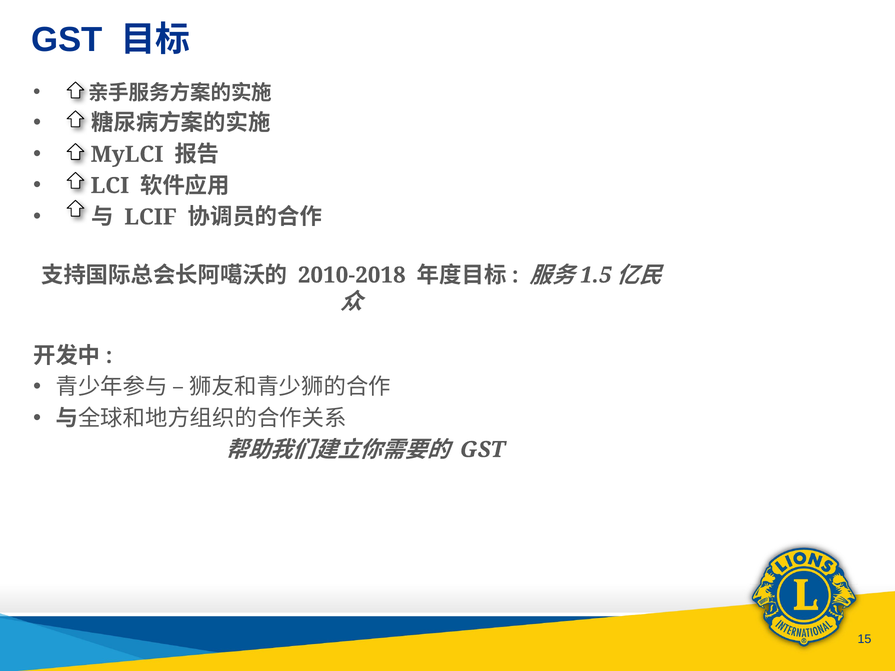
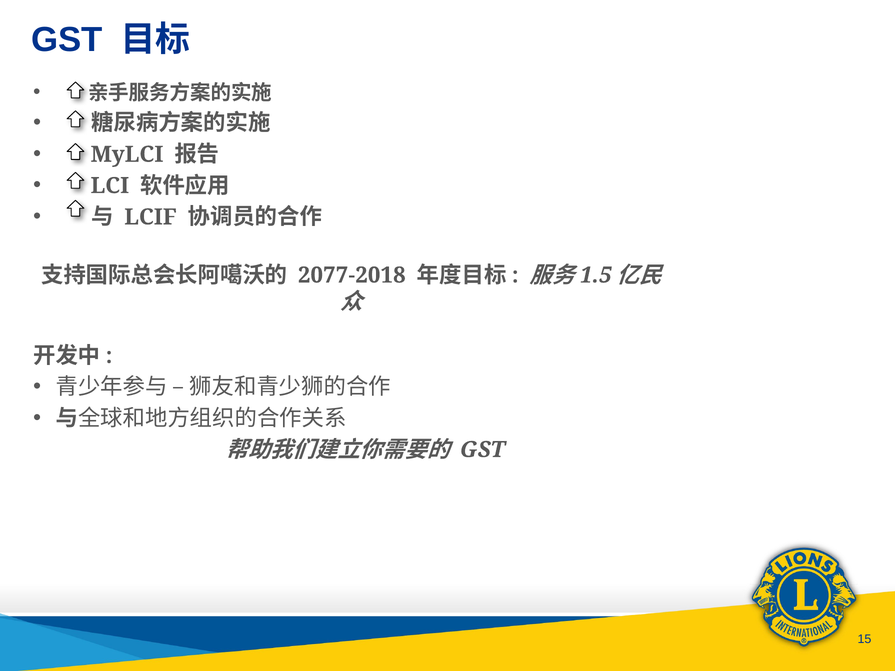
2010-2018: 2010-2018 -> 2077-2018
